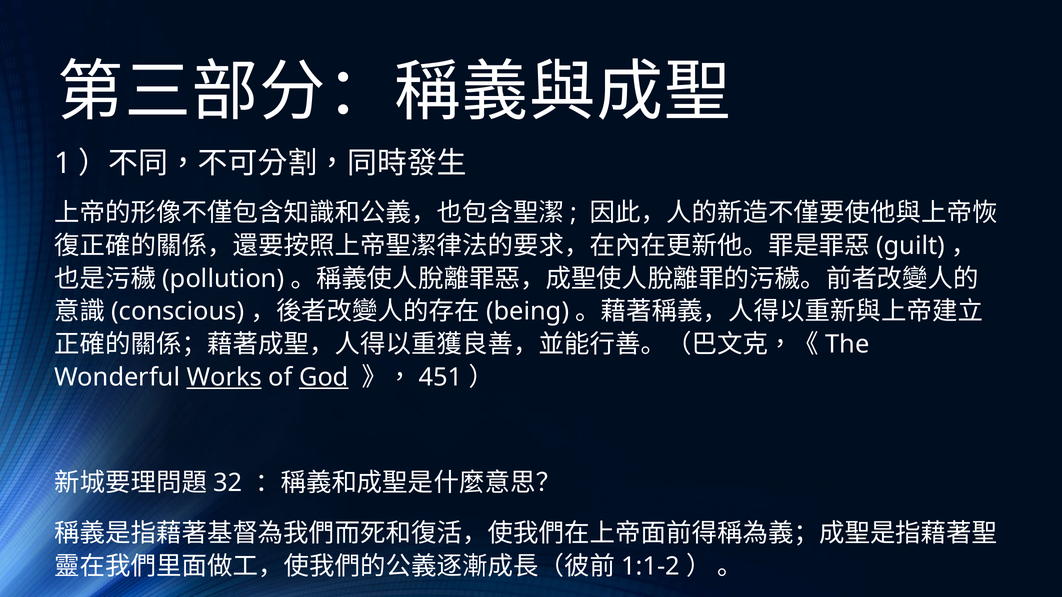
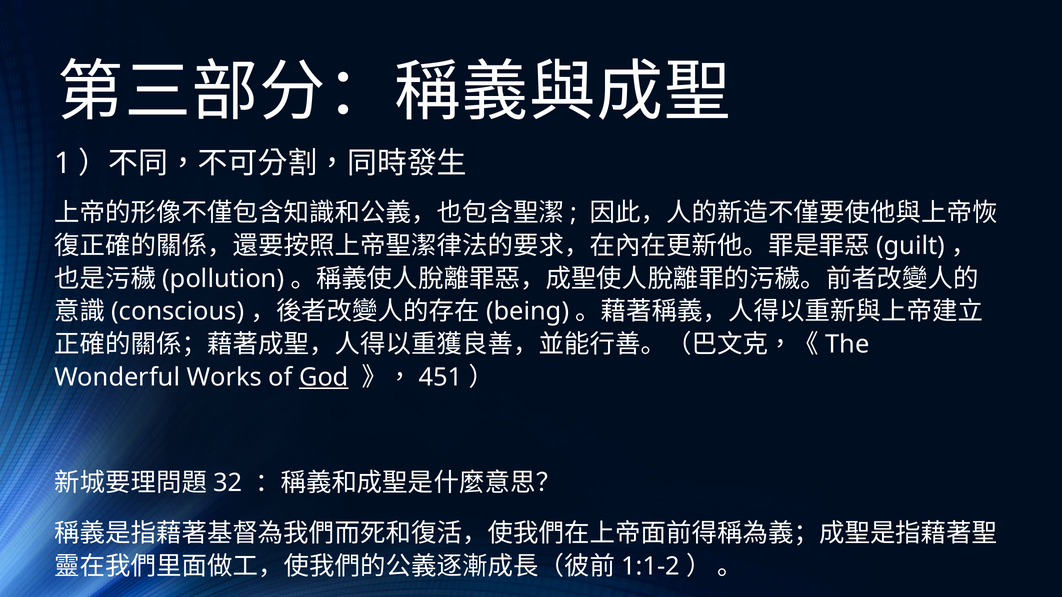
Works underline: present -> none
